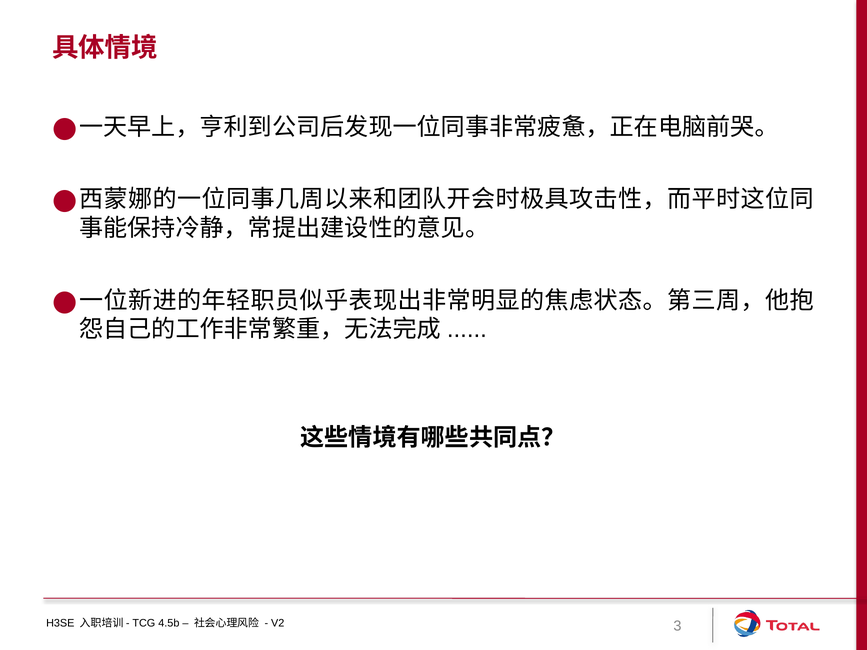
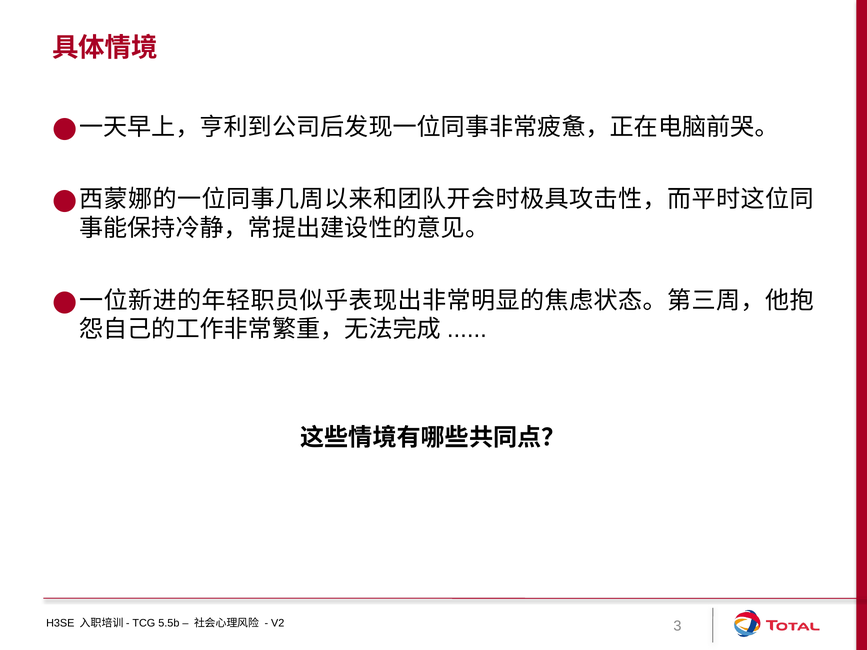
4.5b: 4.5b -> 5.5b
